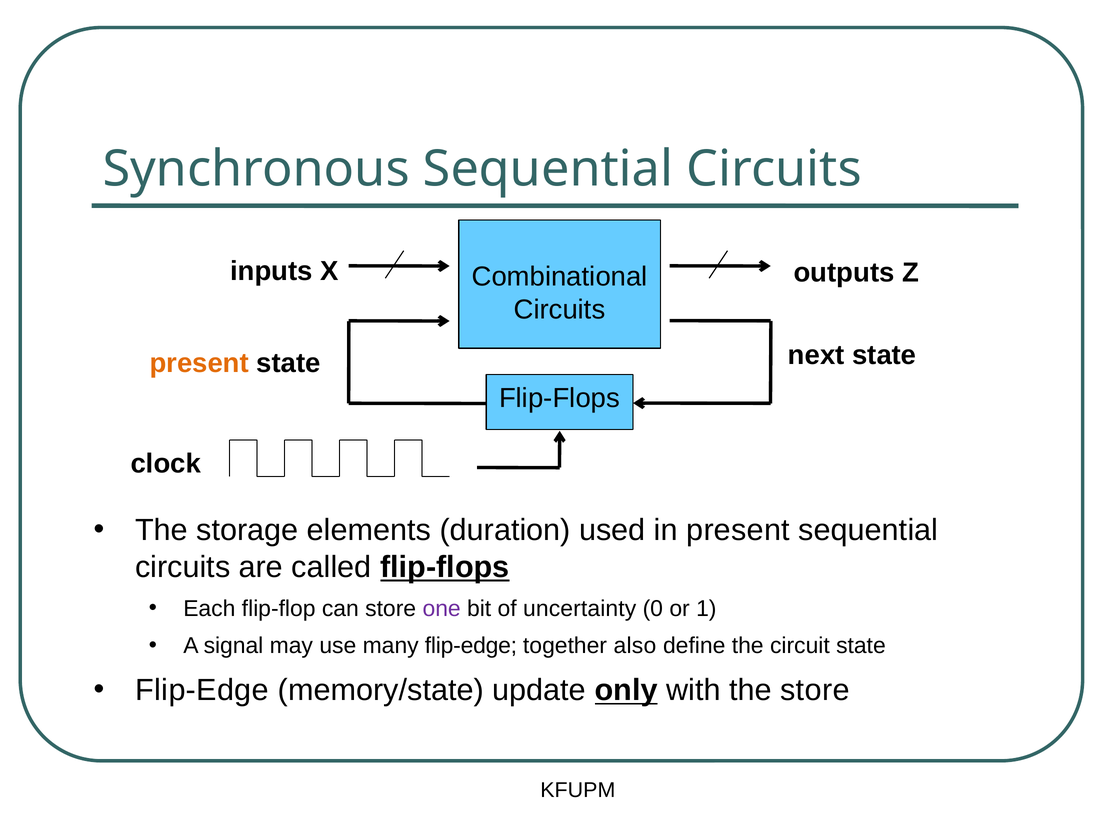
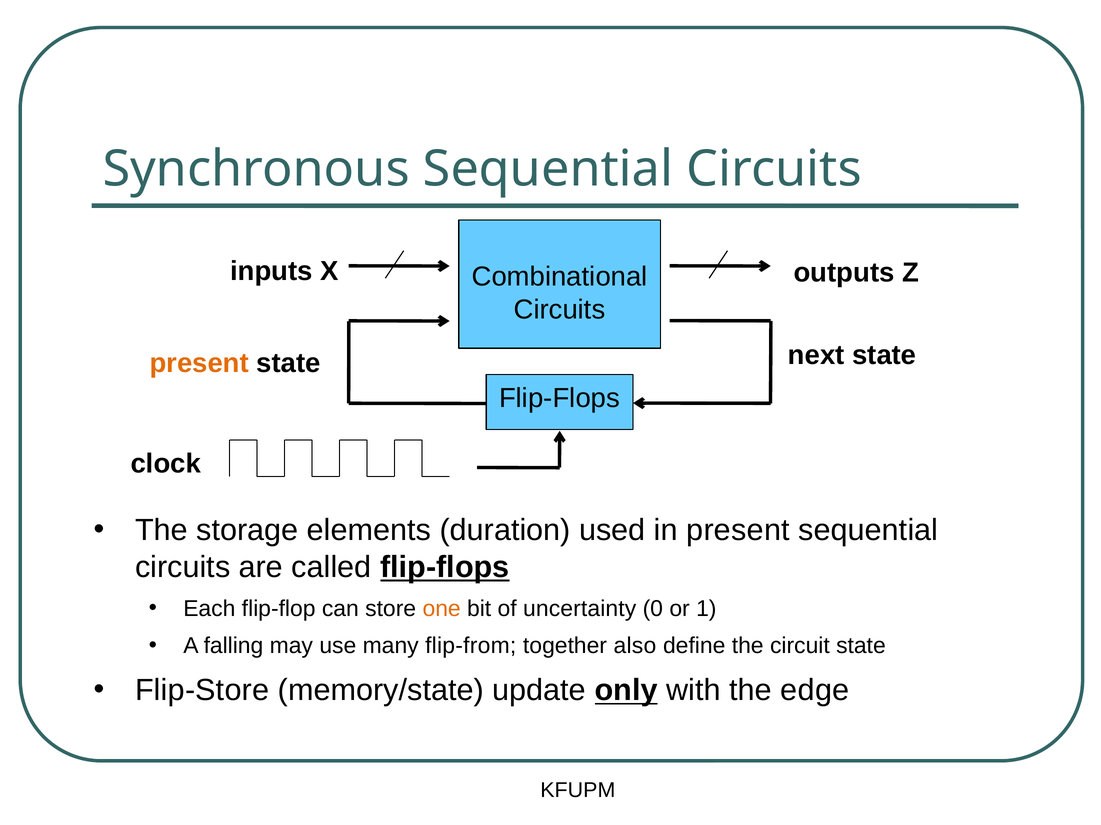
one colour: purple -> orange
signal: signal -> falling
many flip-edge: flip-edge -> flip-from
Flip-Edge at (202, 691): Flip-Edge -> Flip-Store
the store: store -> edge
